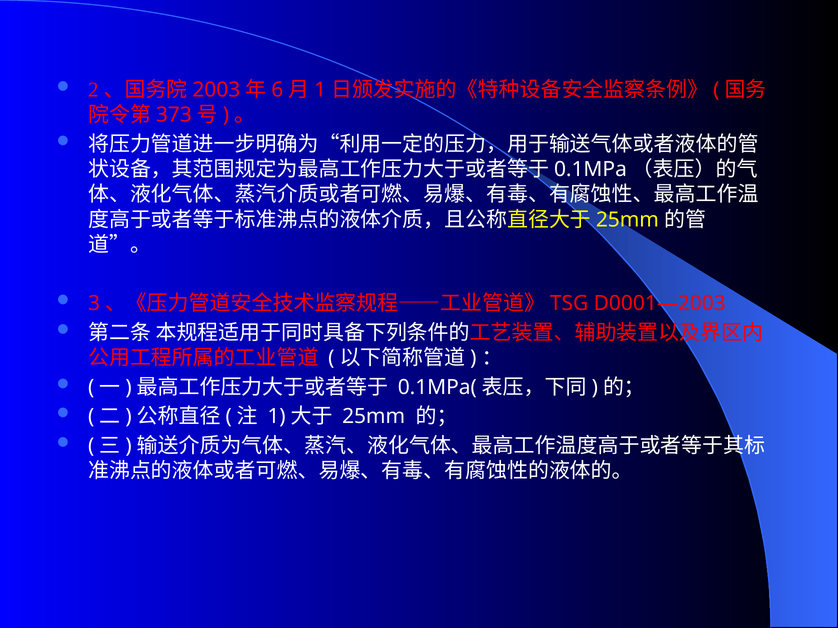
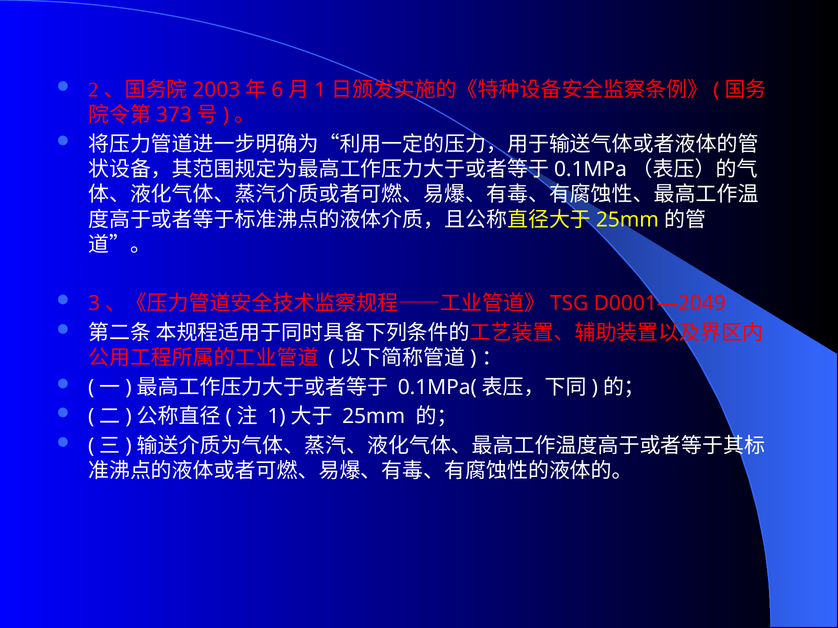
D0001—2003: D0001—2003 -> D0001—2049
